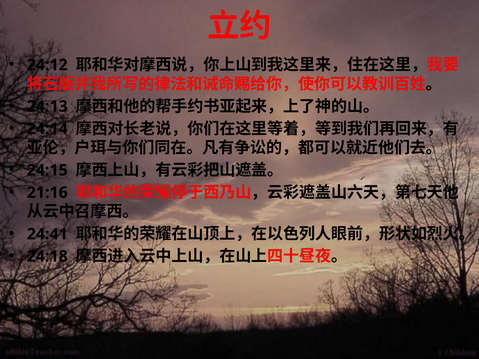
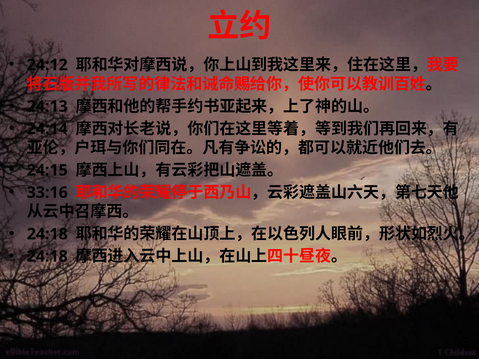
21:16: 21:16 -> 33:16
24:41 at (47, 234): 24:41 -> 24:18
